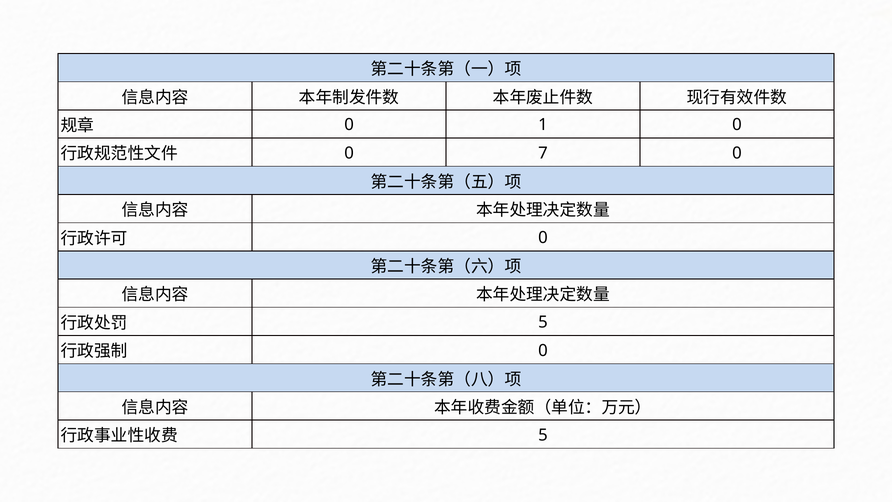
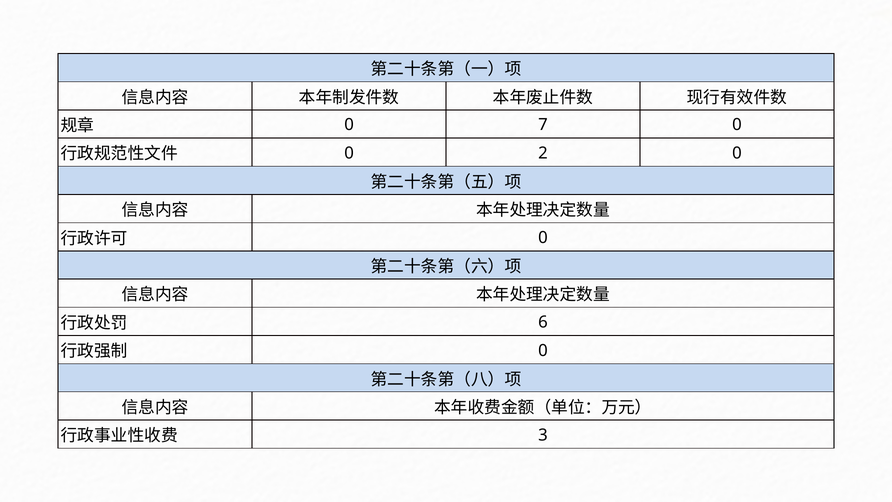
1: 1 -> 7
7: 7 -> 2
5 at (543, 322): 5 -> 6
5 at (543, 435): 5 -> 3
